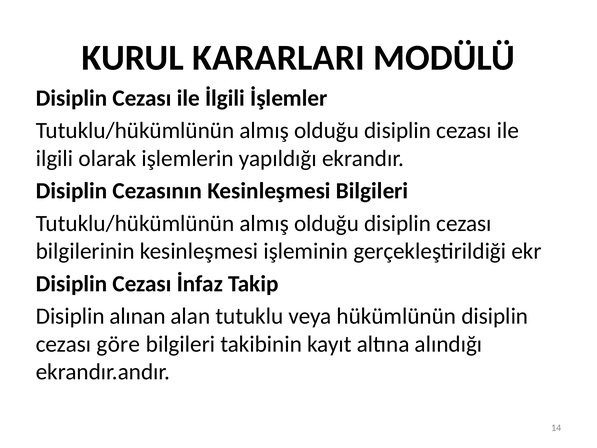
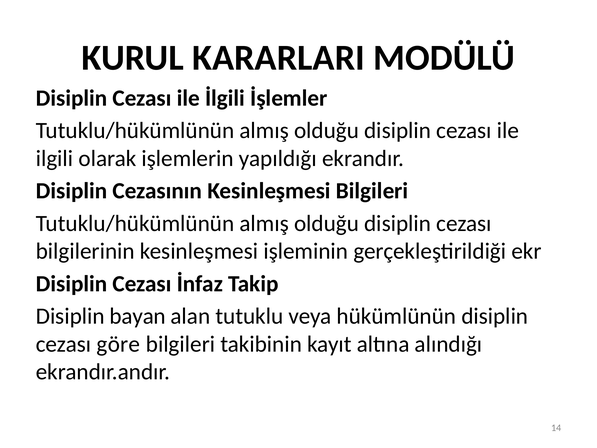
alınan: alınan -> bayan
